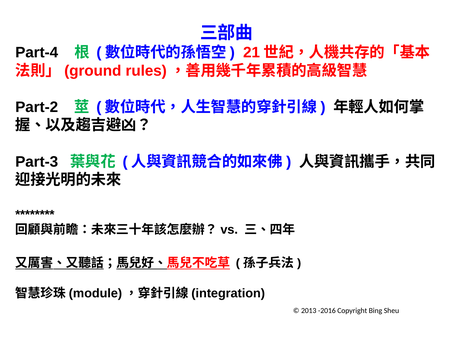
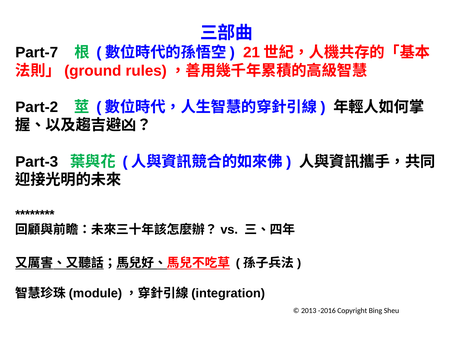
Part-4: Part-4 -> Part-7
